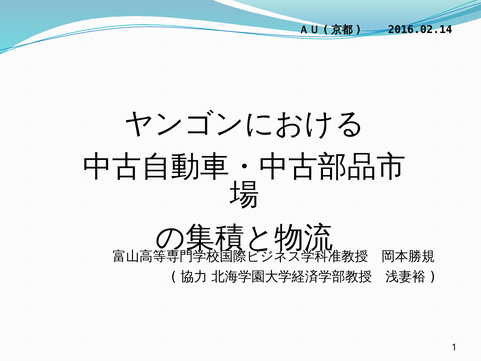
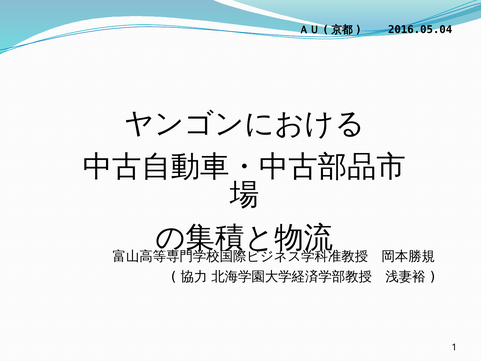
2016.02.14: 2016.02.14 -> 2016.05.04
